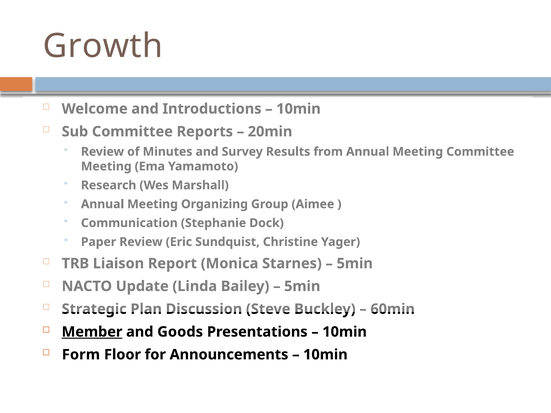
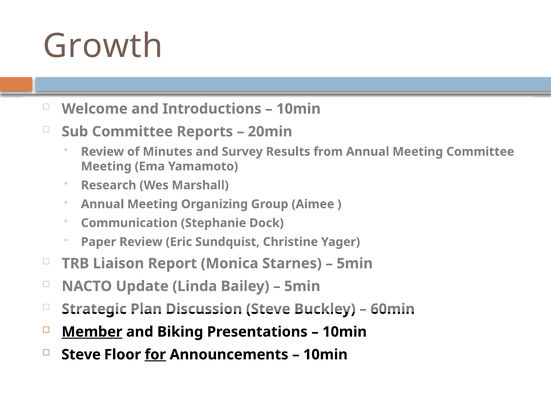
Goods: Goods -> Biking
Form at (81, 355): Form -> Steve
for underline: none -> present
